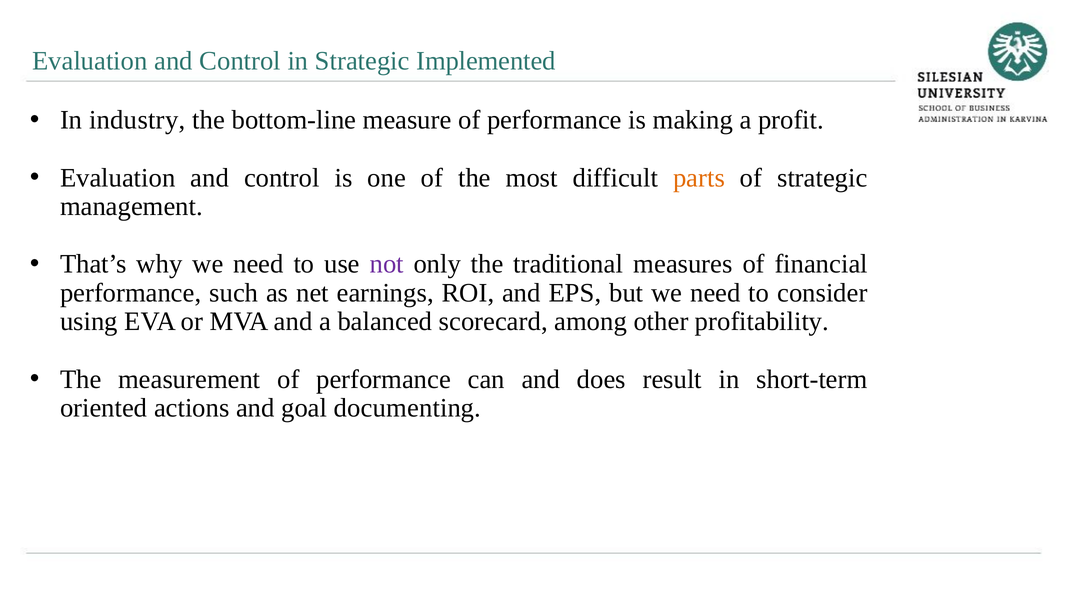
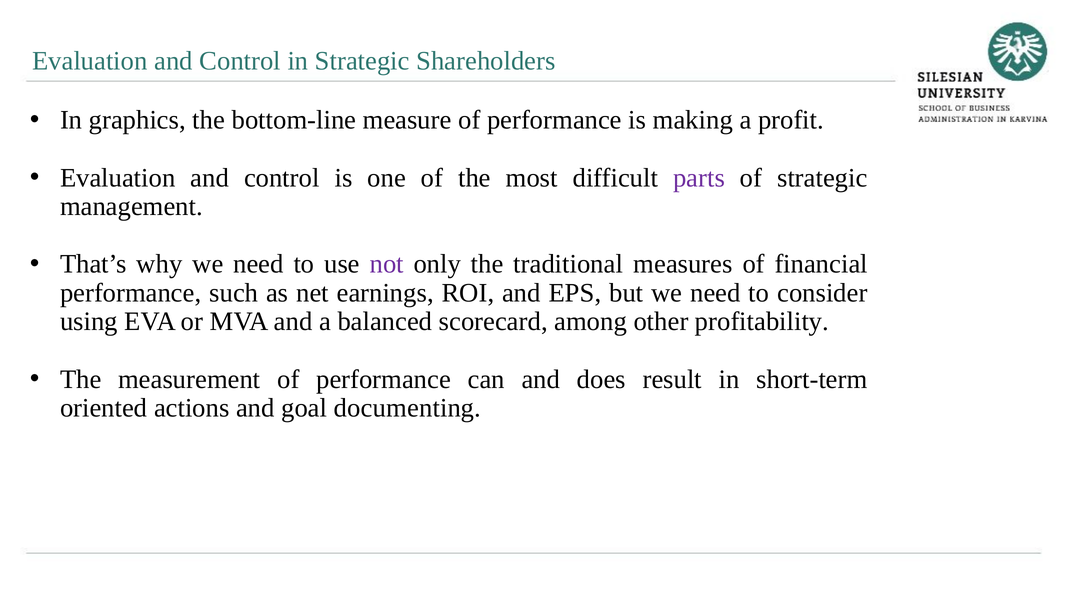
Implemented: Implemented -> Shareholders
industry: industry -> graphics
parts colour: orange -> purple
